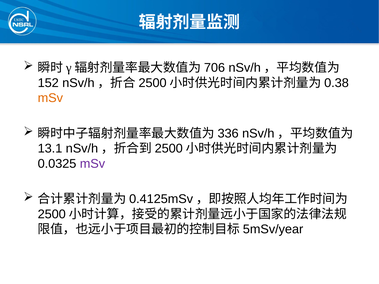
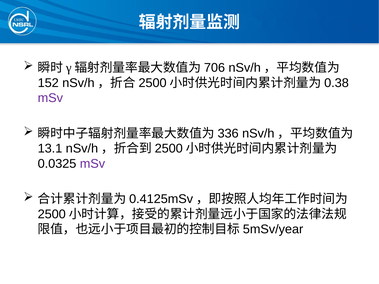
mSv at (50, 98) colour: orange -> purple
